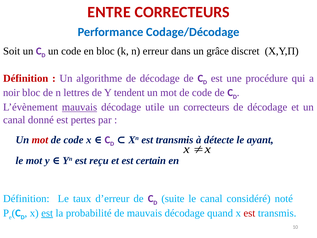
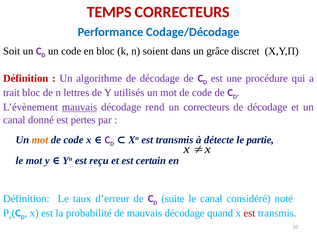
ENTRE: ENTRE -> TEMPS
erreur: erreur -> soient
noir: noir -> trait
tendent: tendent -> utilisés
utile: utile -> rend
mot at (40, 140) colour: red -> orange
ayant: ayant -> partie
est at (47, 213) underline: present -> none
